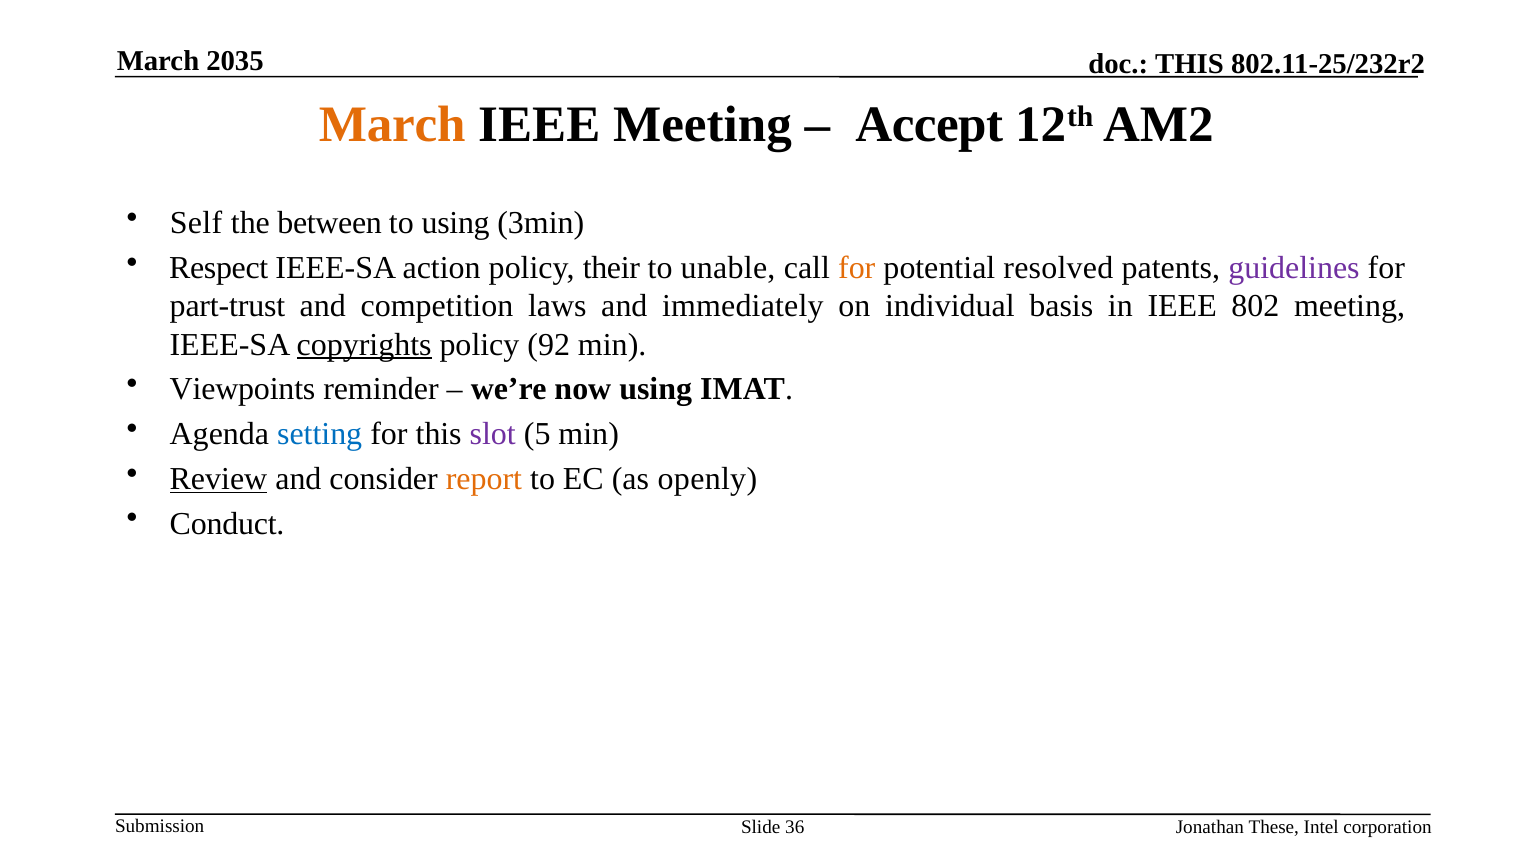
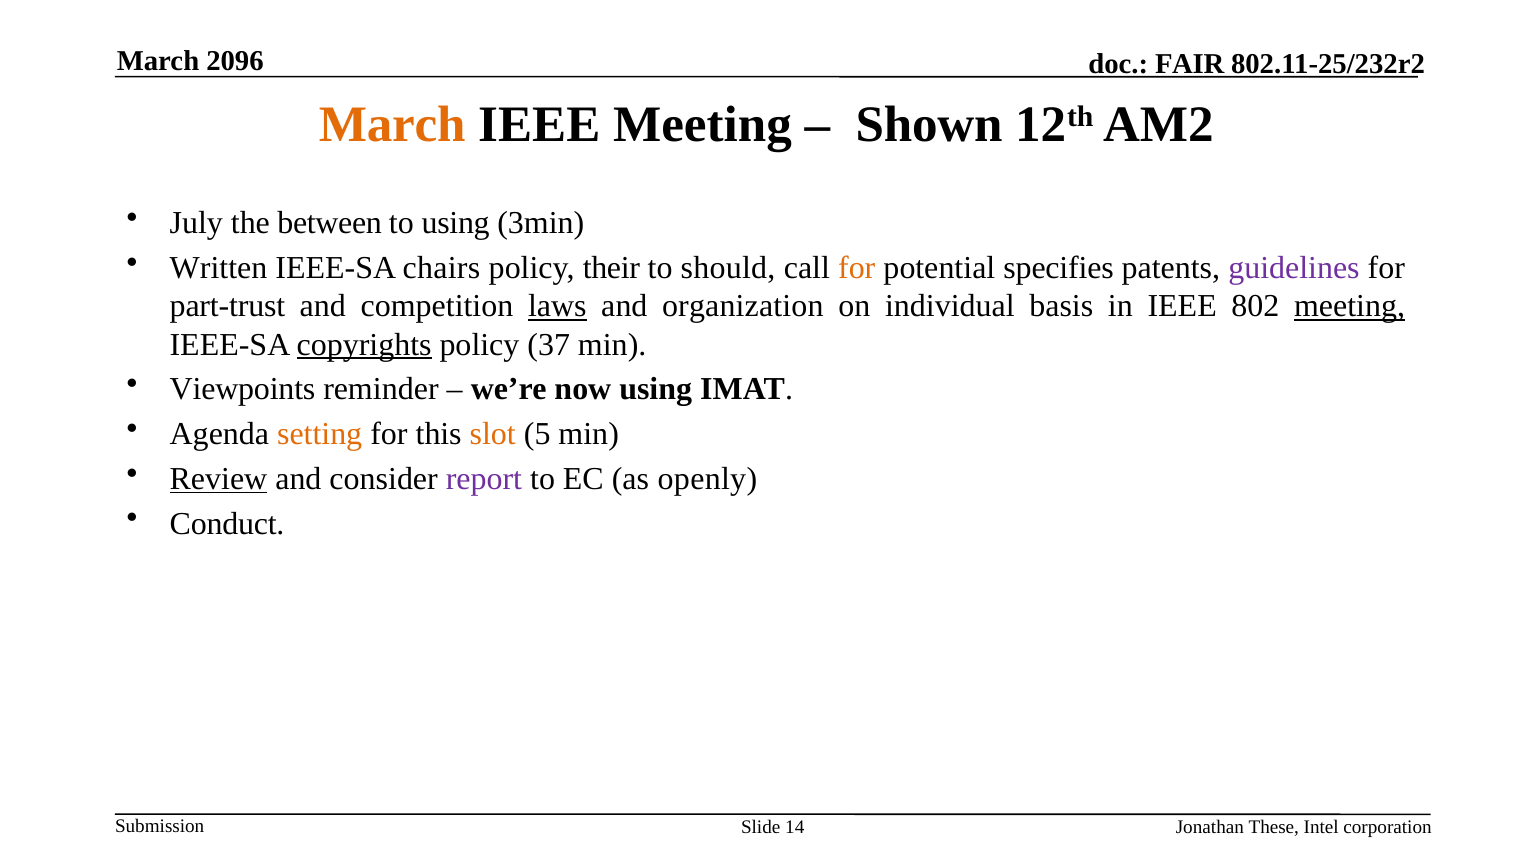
2035: 2035 -> 2096
THIS at (1190, 64): THIS -> FAIR
Accept: Accept -> Shown
Self: Self -> July
Respect: Respect -> Written
action: action -> chairs
unable: unable -> should
resolved: resolved -> specifies
laws underline: none -> present
immediately: immediately -> organization
meeting at (1350, 306) underline: none -> present
92: 92 -> 37
setting colour: blue -> orange
slot colour: purple -> orange
report colour: orange -> purple
36: 36 -> 14
